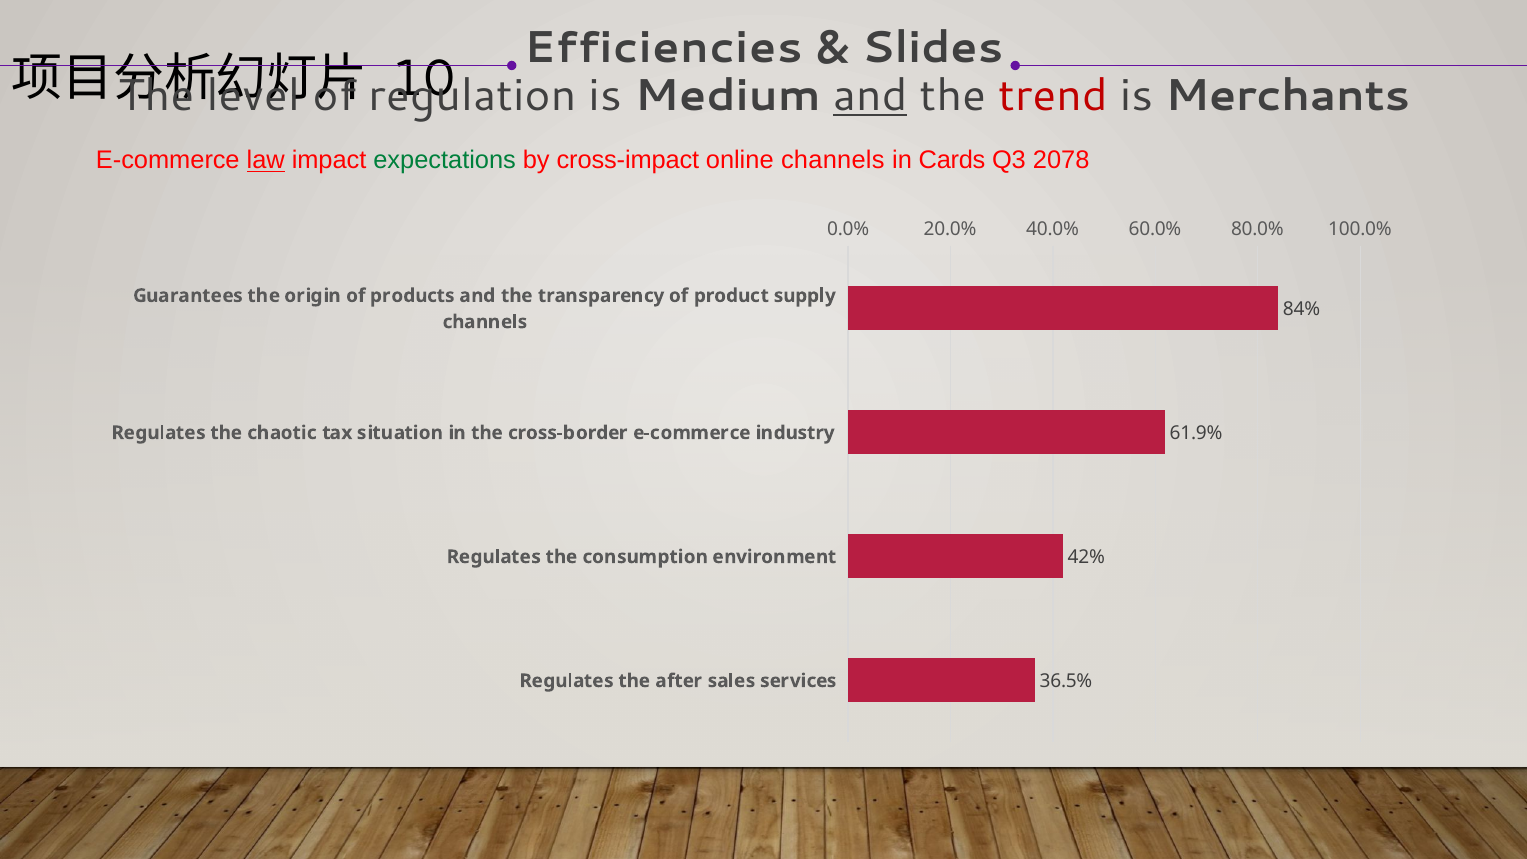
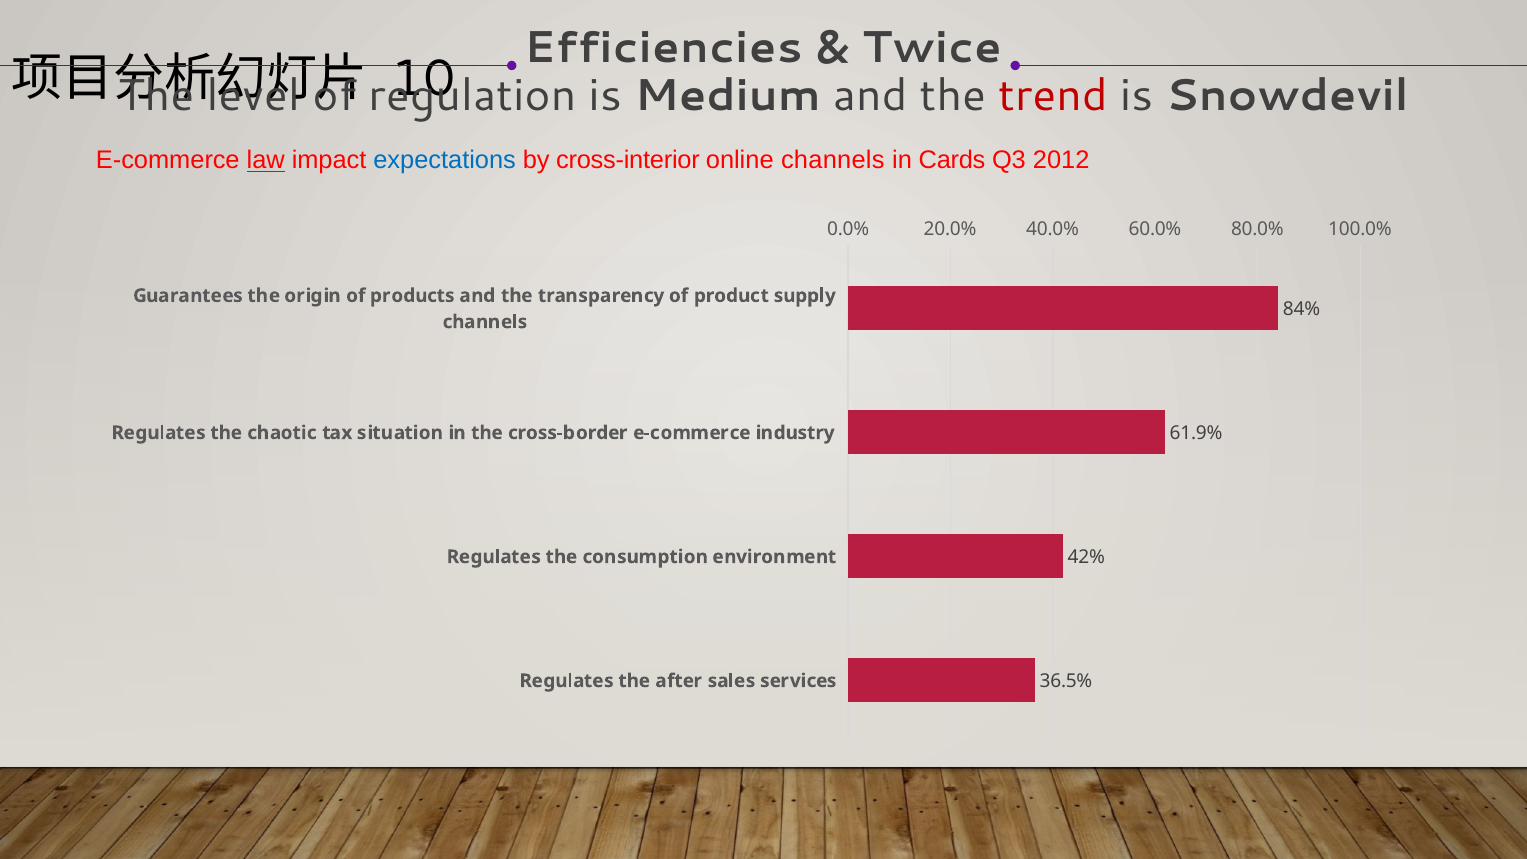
Slides: Slides -> Twice
and at (870, 96) underline: present -> none
Merchants: Merchants -> Snowdevil
expectations colour: green -> blue
cross-impact: cross-impact -> cross-interior
2078: 2078 -> 2012
